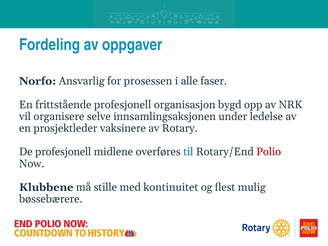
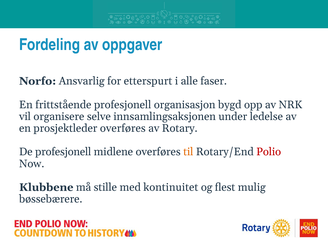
prosessen: prosessen -> etterspurt
prosjektleder vaksinere: vaksinere -> overføres
til colour: blue -> orange
